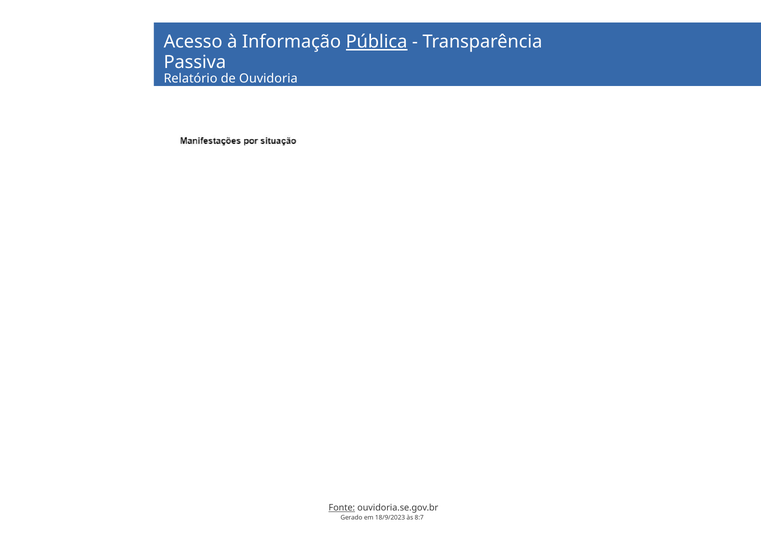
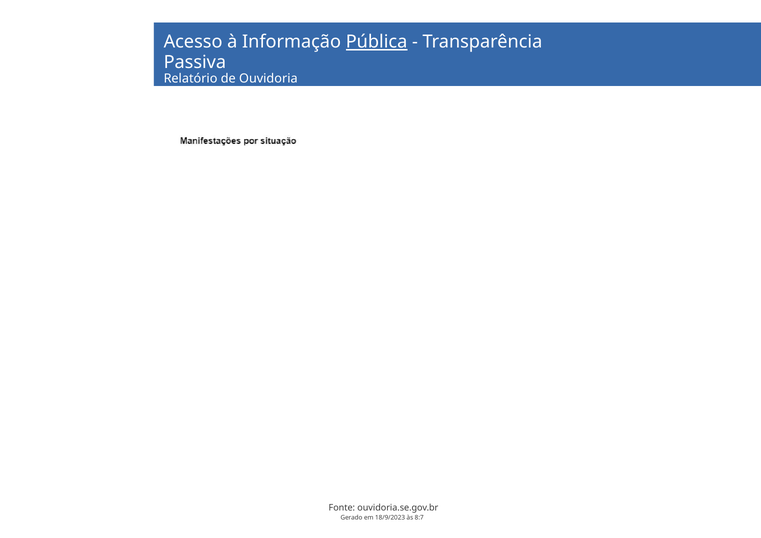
Fonte underline: present -> none
